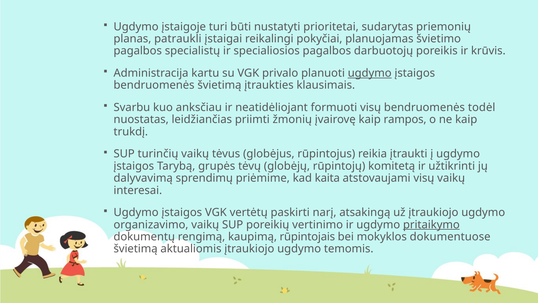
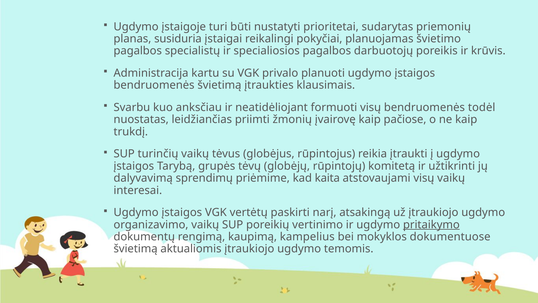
patraukli: patraukli -> susiduria
ugdymo at (370, 73) underline: present -> none
rampos: rampos -> pačiose
rūpintojais: rūpintojais -> kampelius
